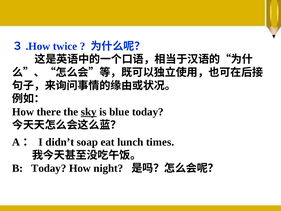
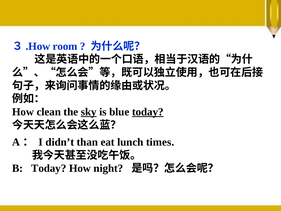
twice: twice -> room
there: there -> clean
today at (148, 112) underline: none -> present
soap: soap -> than
